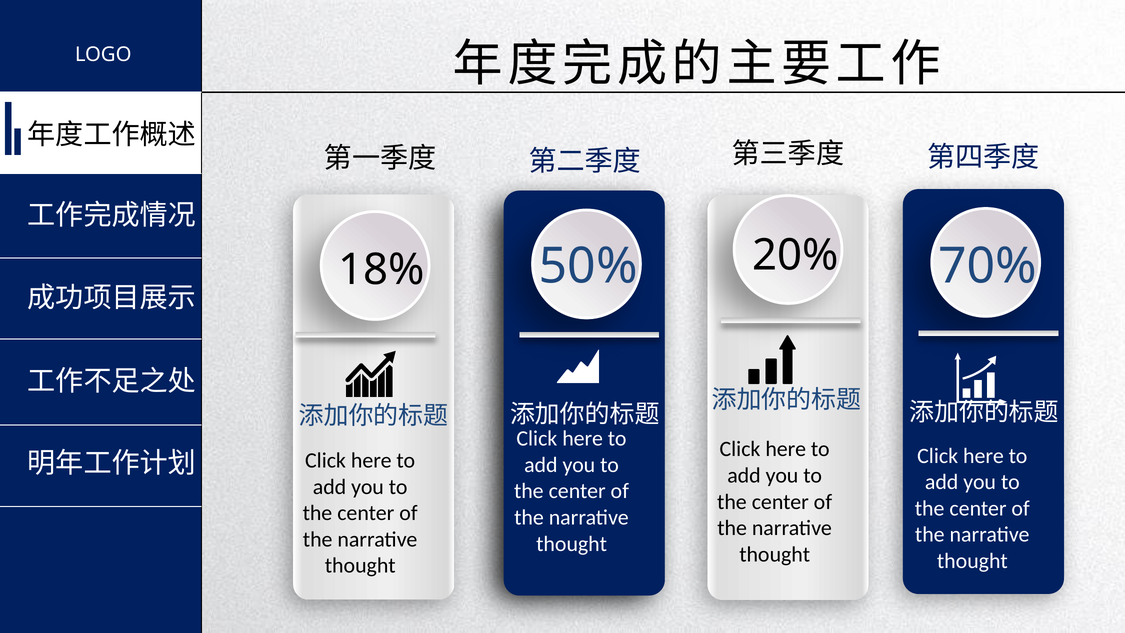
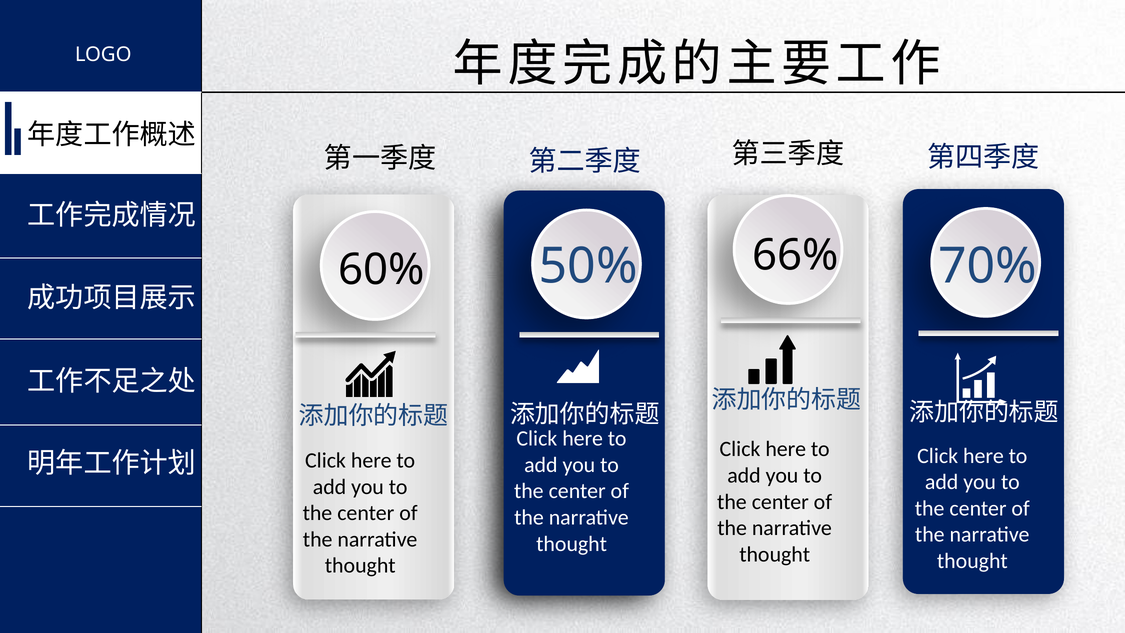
18%: 18% -> 60%
20%: 20% -> 66%
